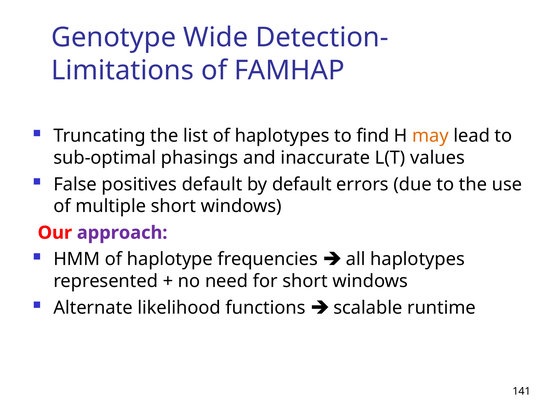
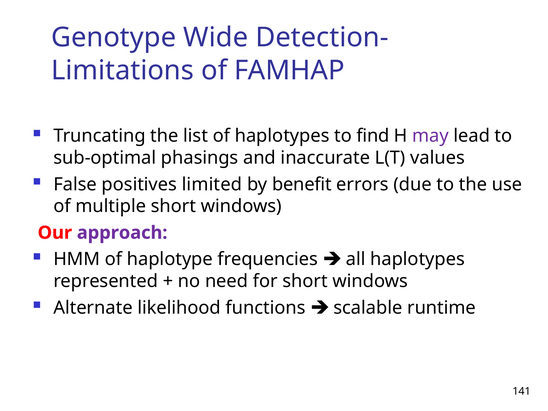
may colour: orange -> purple
positives default: default -> limited
by default: default -> benefit
